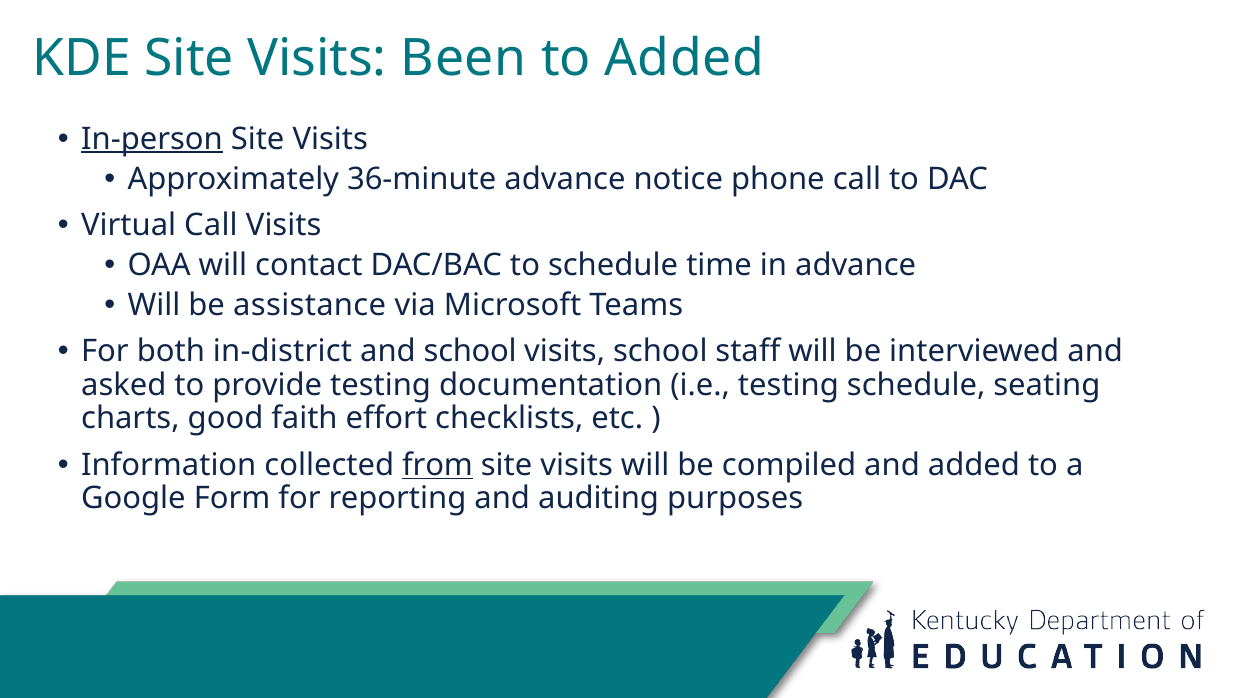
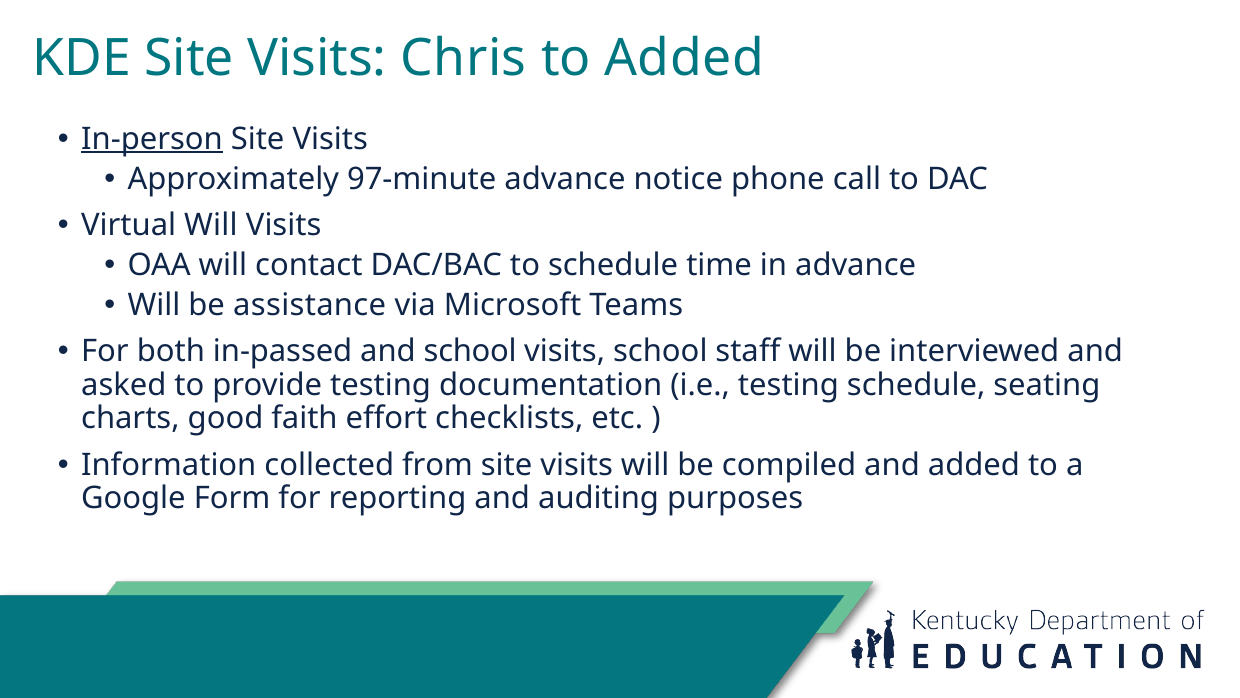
Been: Been -> Chris
36-minute: 36-minute -> 97-minute
Virtual Call: Call -> Will
in-district: in-district -> in-passed
from underline: present -> none
